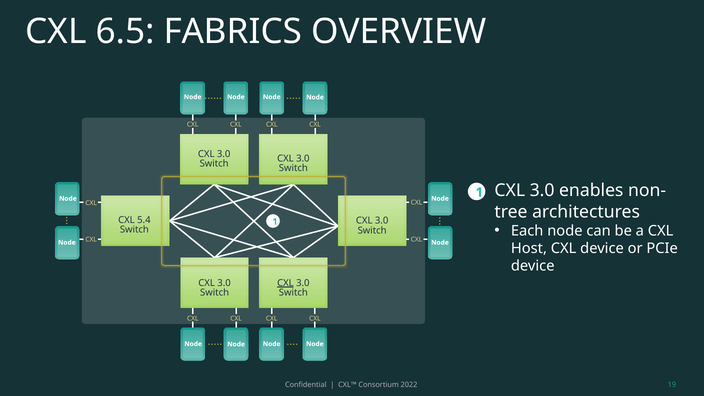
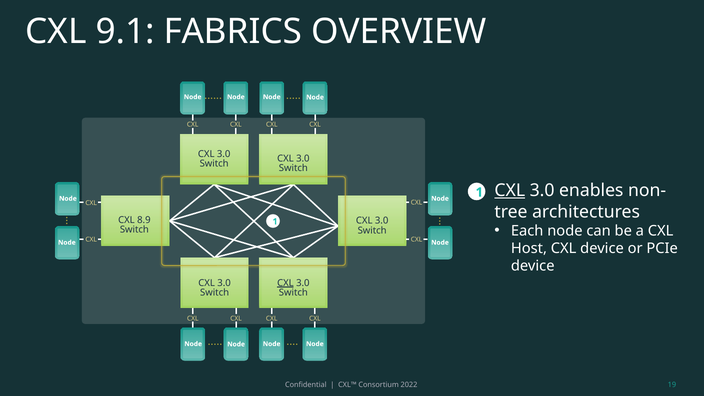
6.5: 6.5 -> 9.1
CXL at (510, 191) underline: none -> present
5.4: 5.4 -> 8.9
